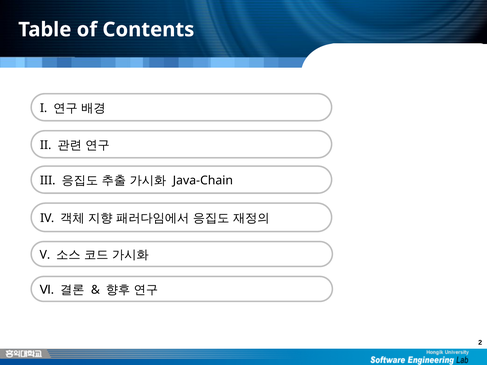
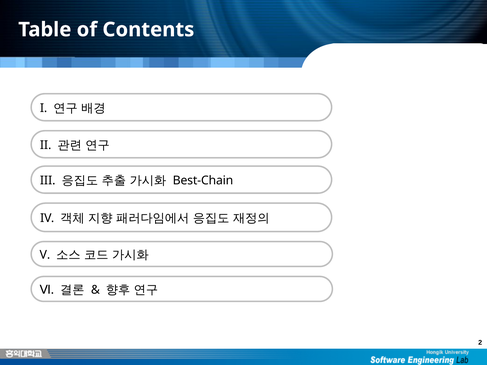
Java-Chain: Java-Chain -> Best-Chain
